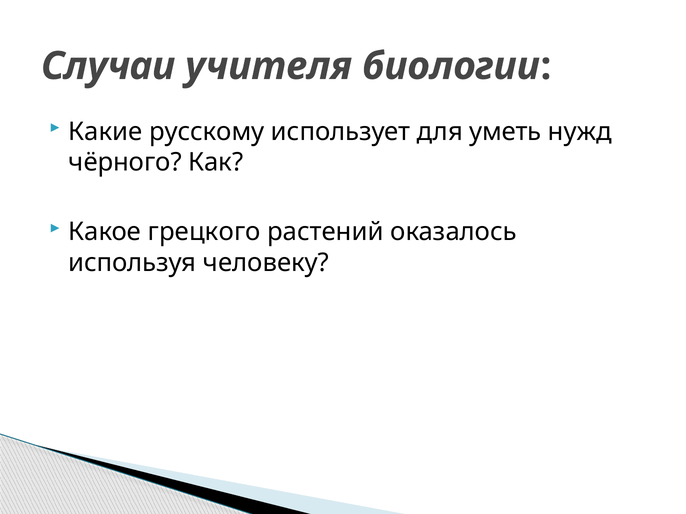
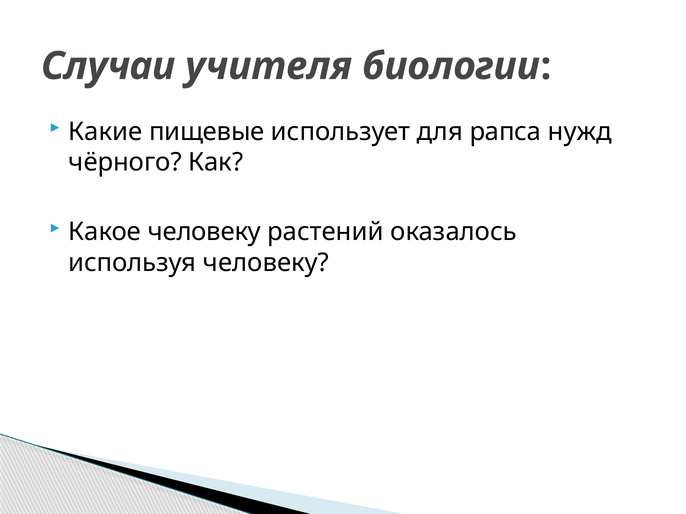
русскому: русскому -> пищевые
уметь: уметь -> рапса
Какое грецкого: грецкого -> человеку
